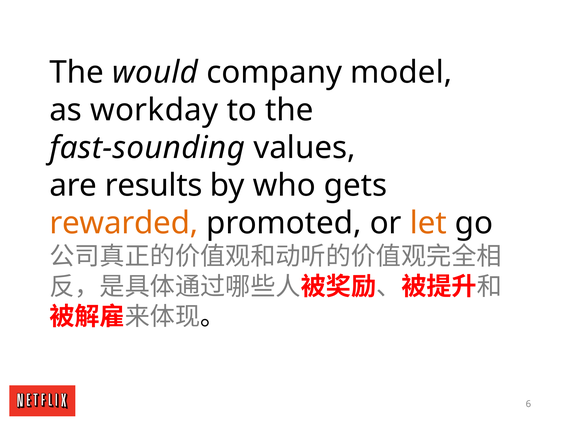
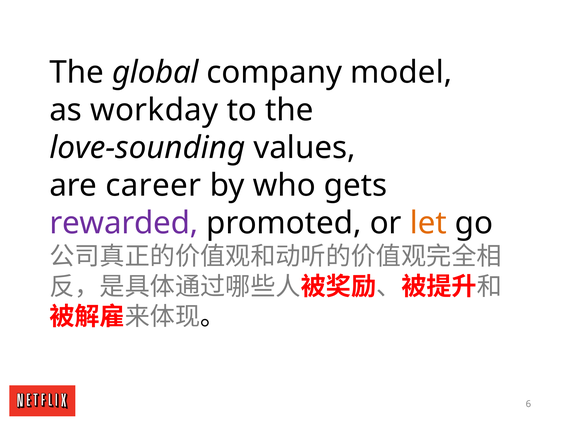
would: would -> global
fast-sounding: fast-sounding -> love-sounding
results: results -> career
rewarded colour: orange -> purple
